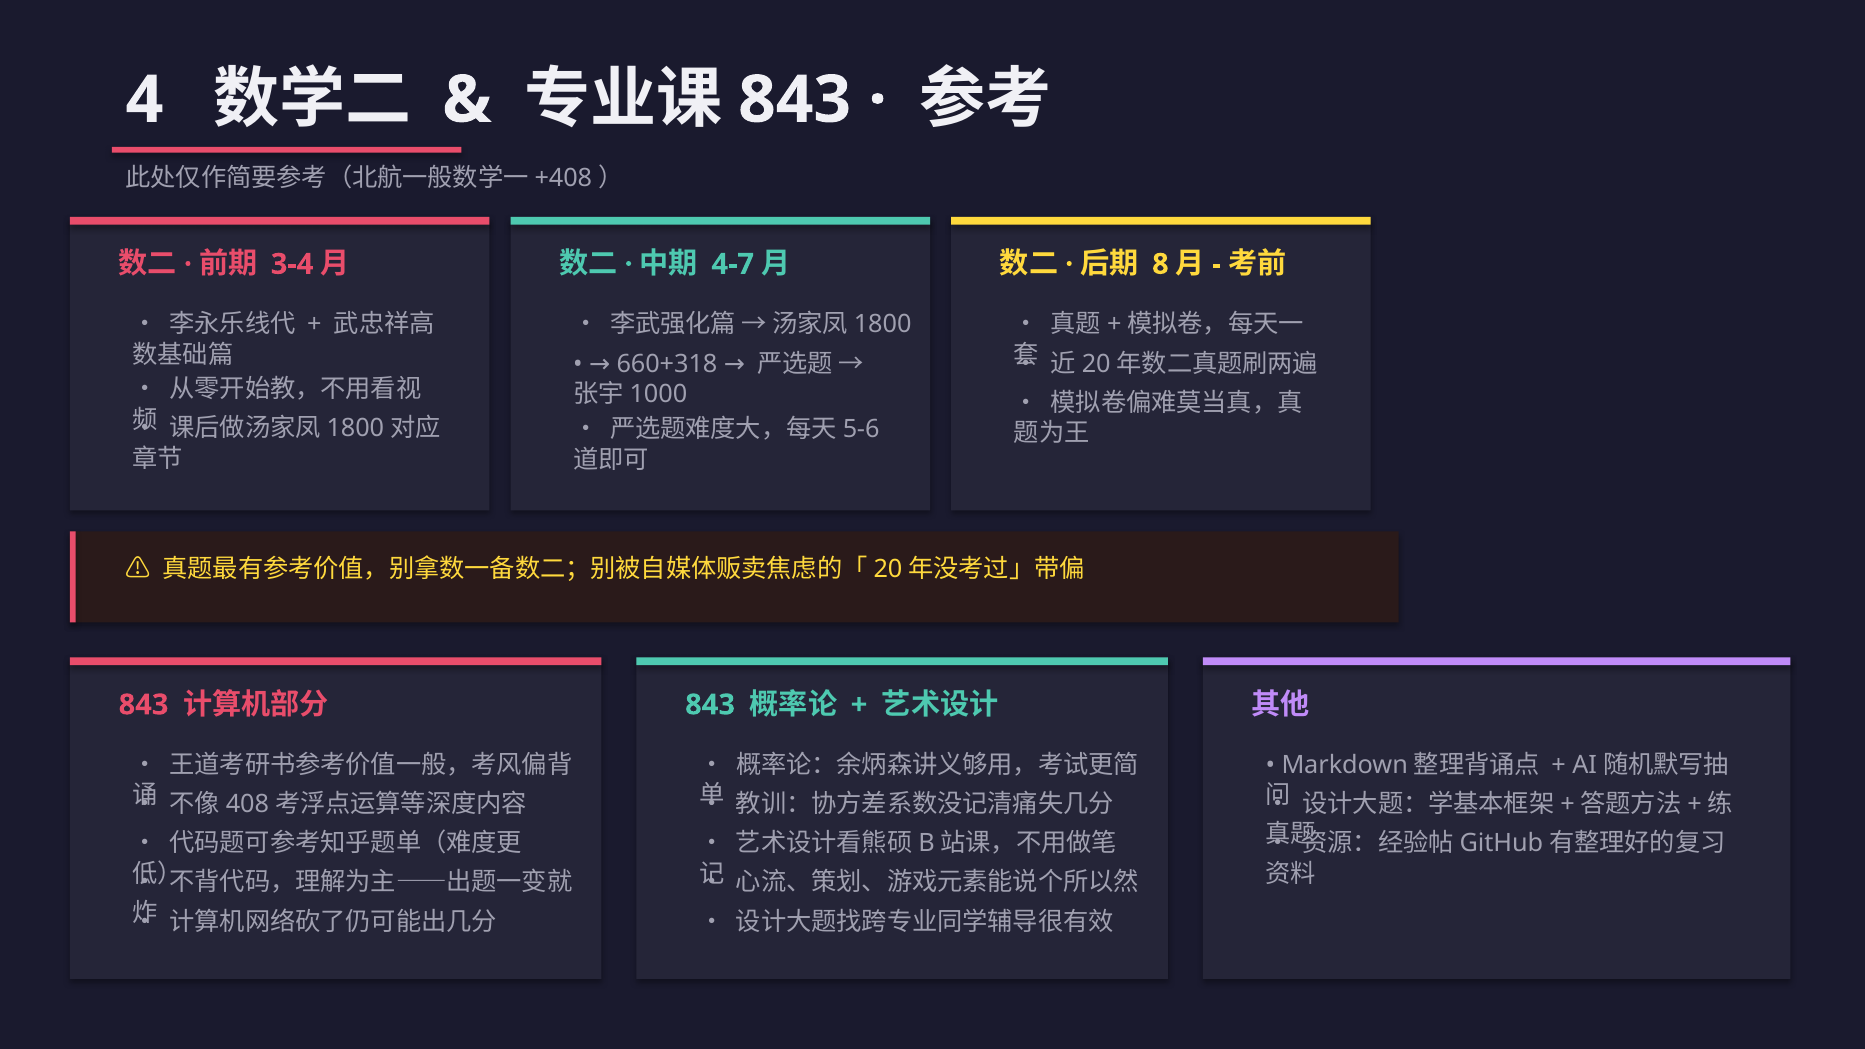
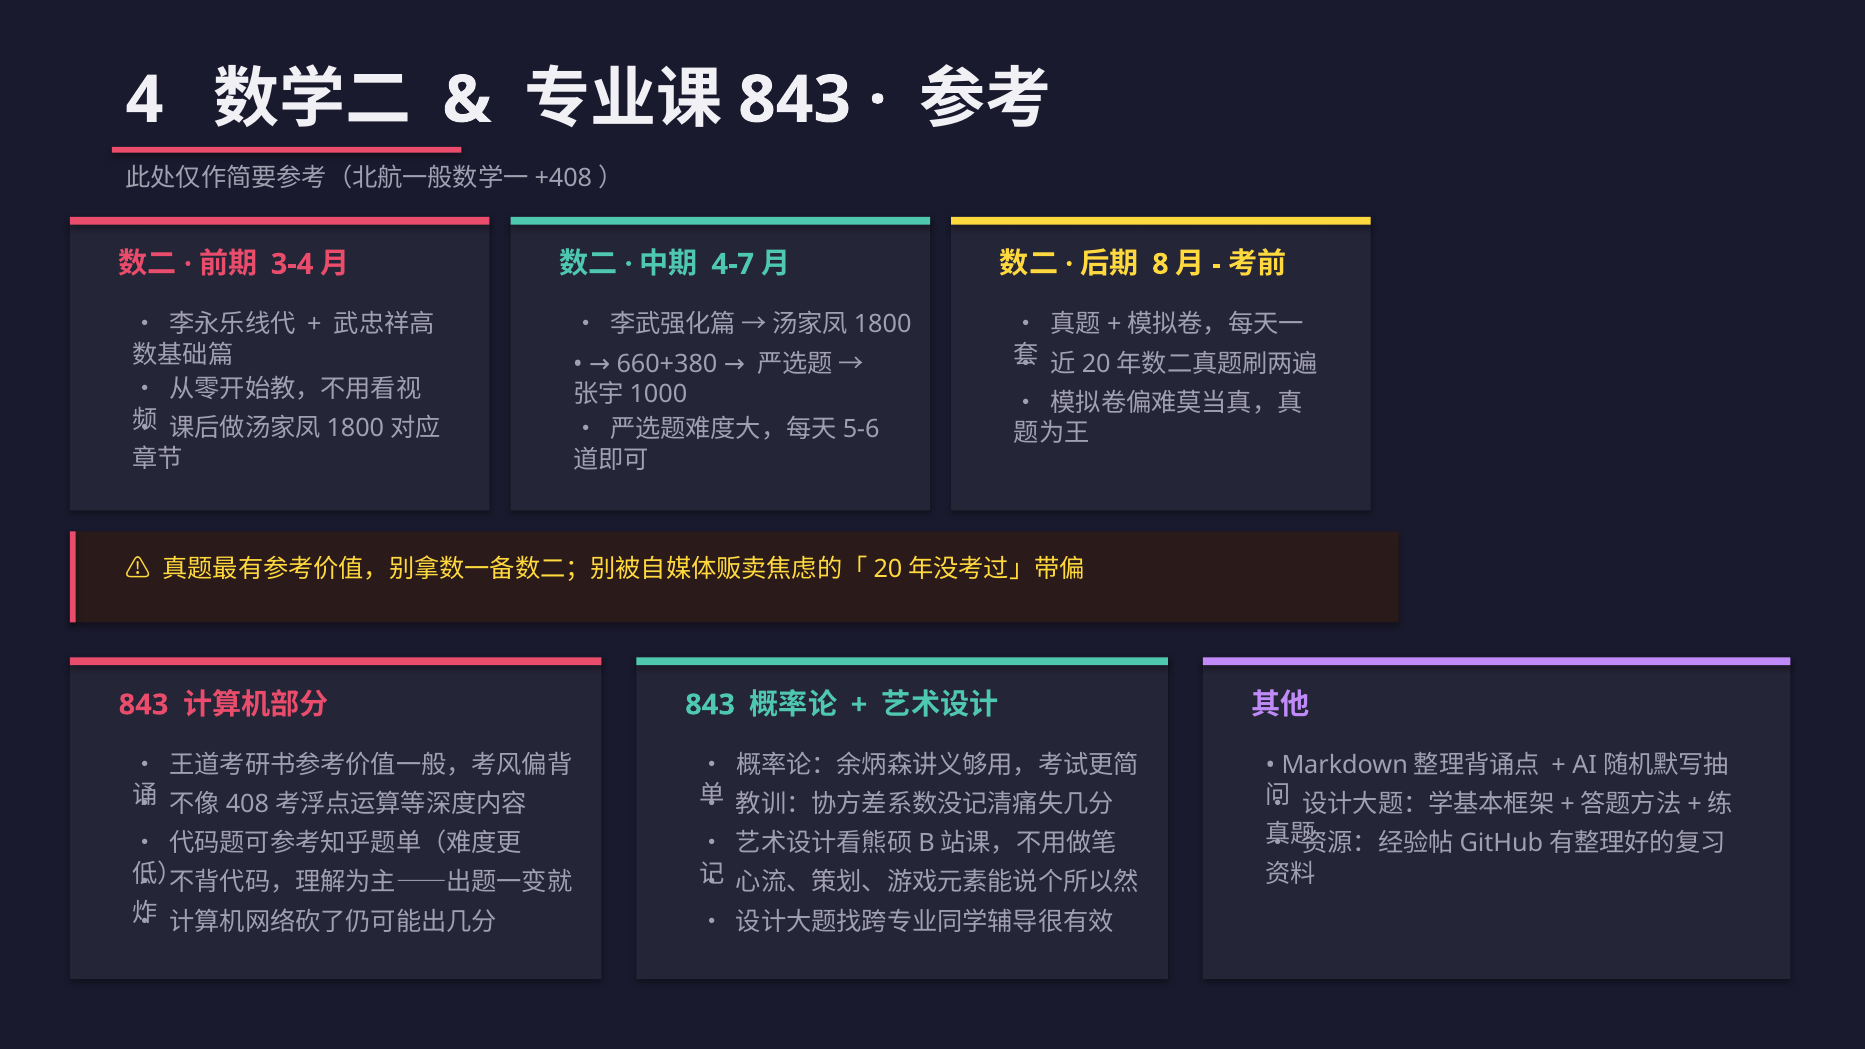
660+318: 660+318 -> 660+380
